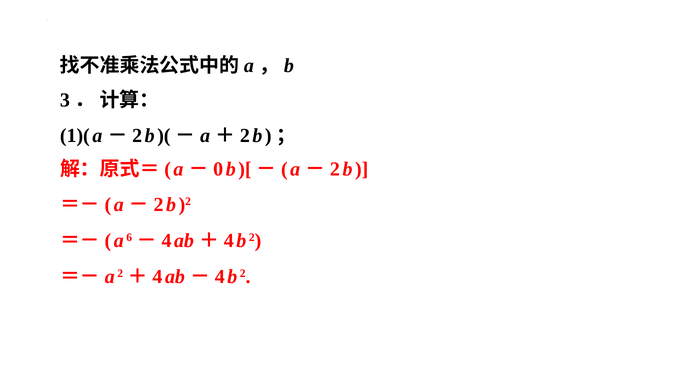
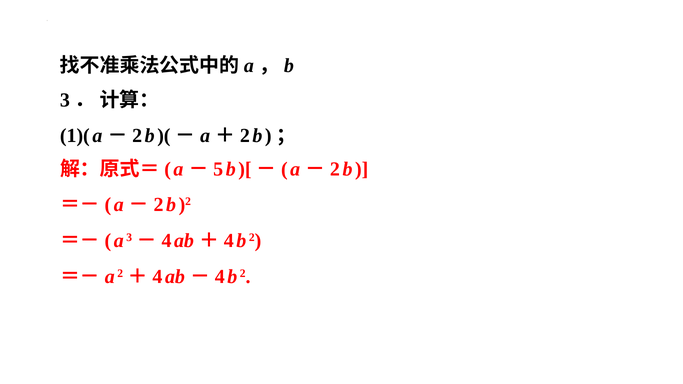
0: 0 -> 5
a 6: 6 -> 3
